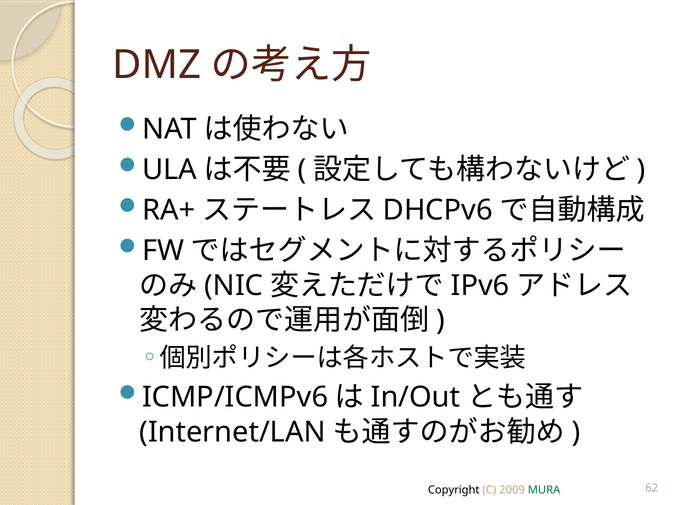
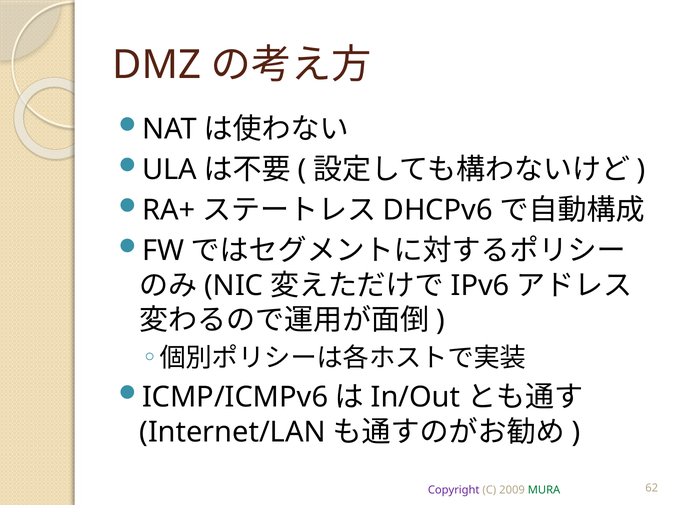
Copyright colour: black -> purple
